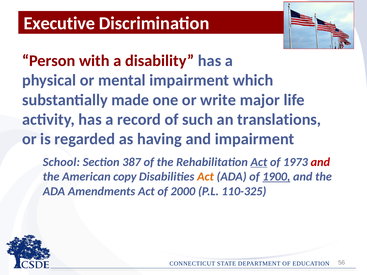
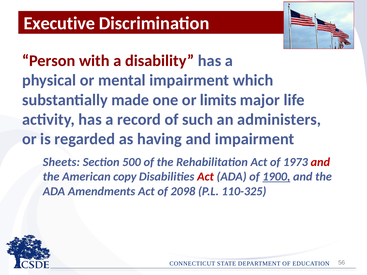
write: write -> limits
translations: translations -> administers
School: School -> Sheets
387: 387 -> 500
Act at (259, 162) underline: present -> none
Act at (206, 177) colour: orange -> red
2000: 2000 -> 2098
